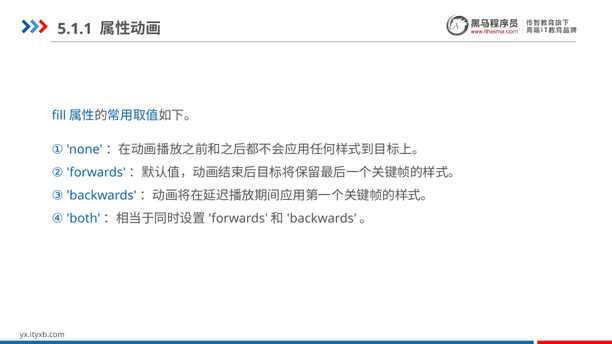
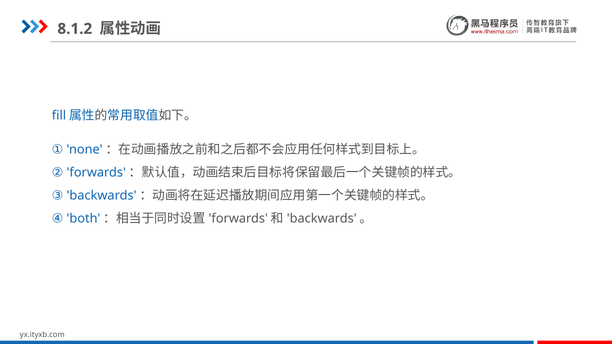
5.1.1: 5.1.1 -> 8.1.2
